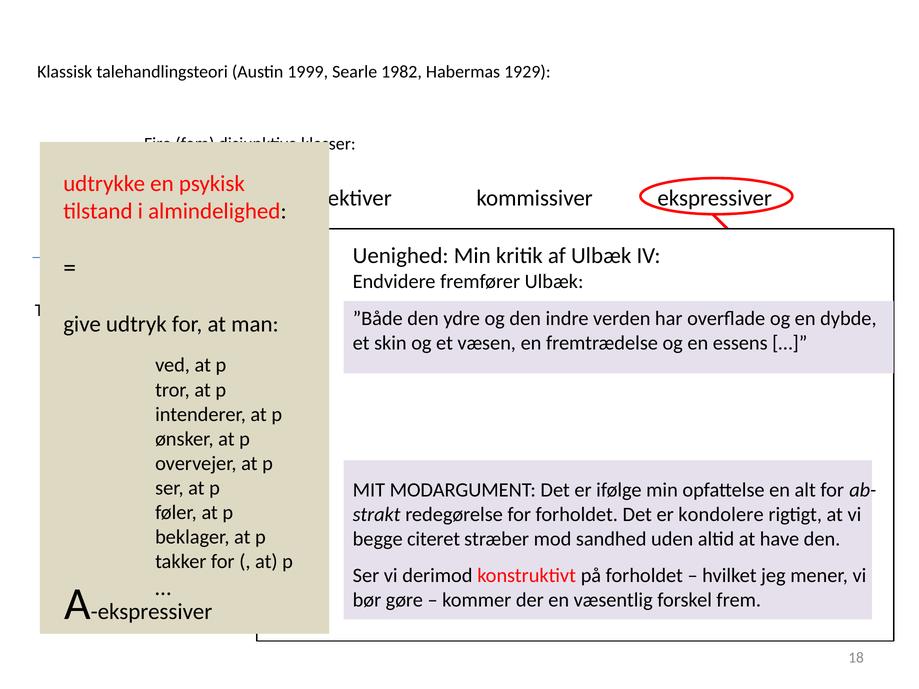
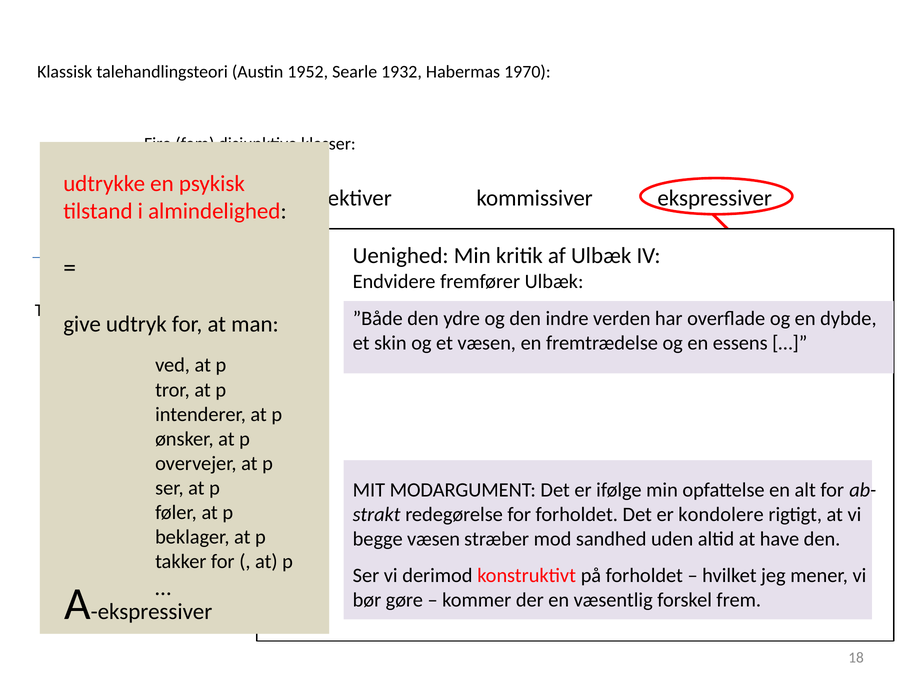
1999: 1999 -> 1952
1982: 1982 -> 1932
1929: 1929 -> 1970
begge citeret: citeret -> væsen
